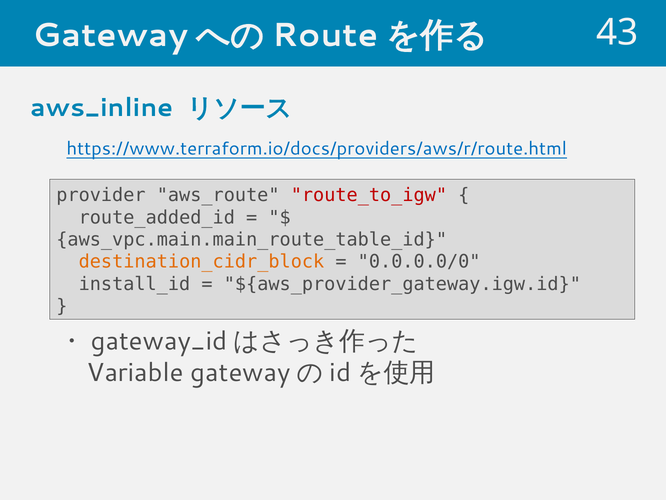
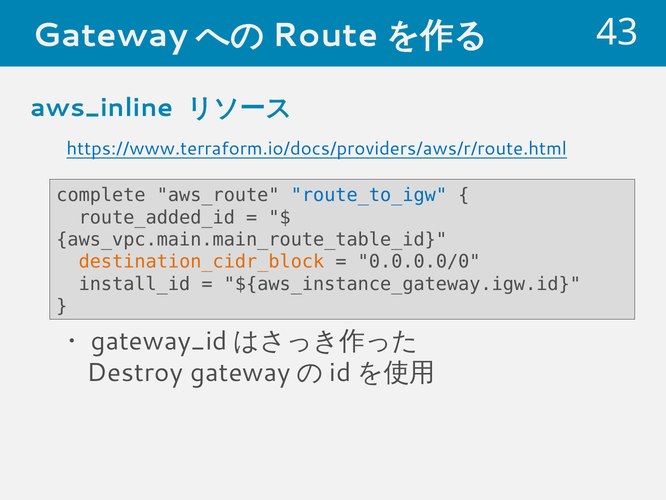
provider: provider -> complete
route_to_igw colour: red -> blue
${aws_provider_gateway.igw.id: ${aws_provider_gateway.igw.id -> ${aws_instance_gateway.igw.id
Variable: Variable -> Destroy
